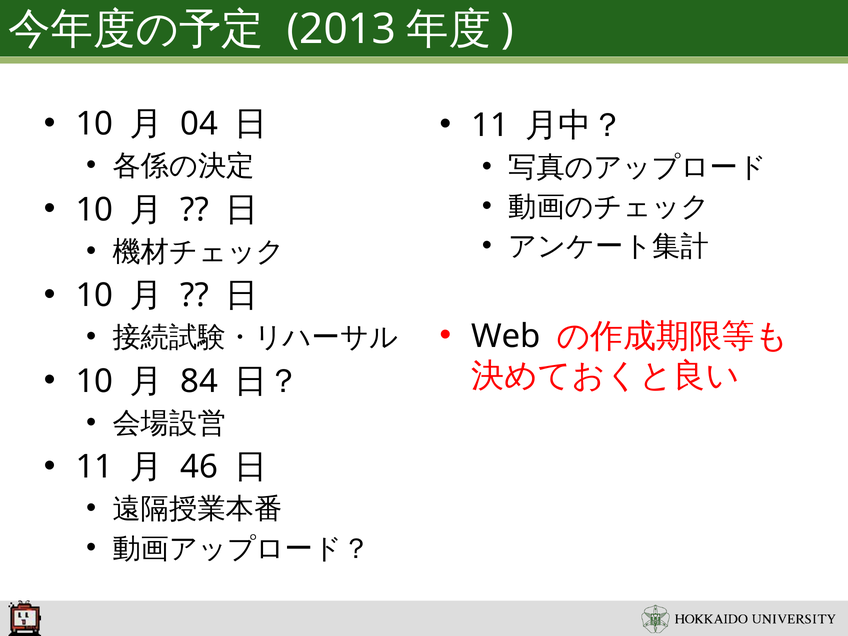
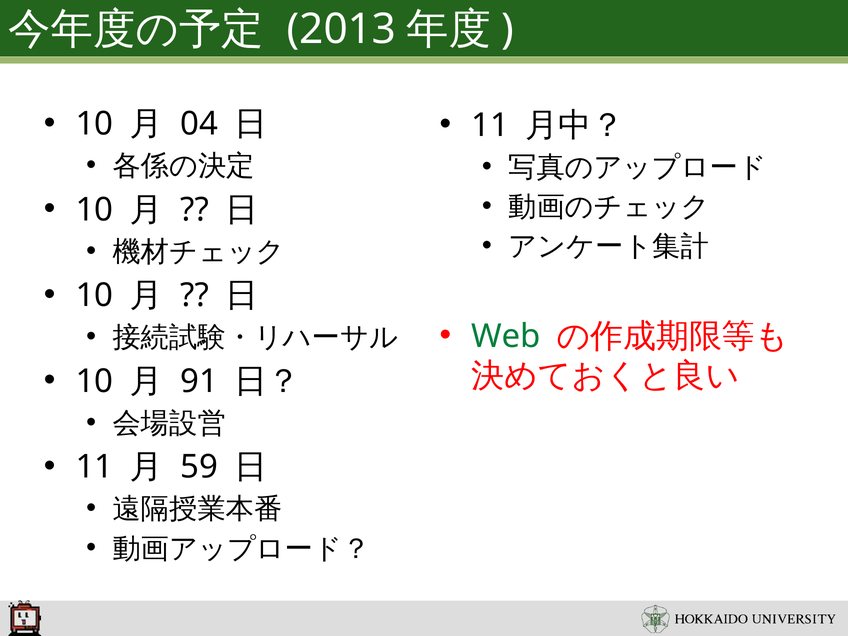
Web colour: black -> green
84: 84 -> 91
46: 46 -> 59
